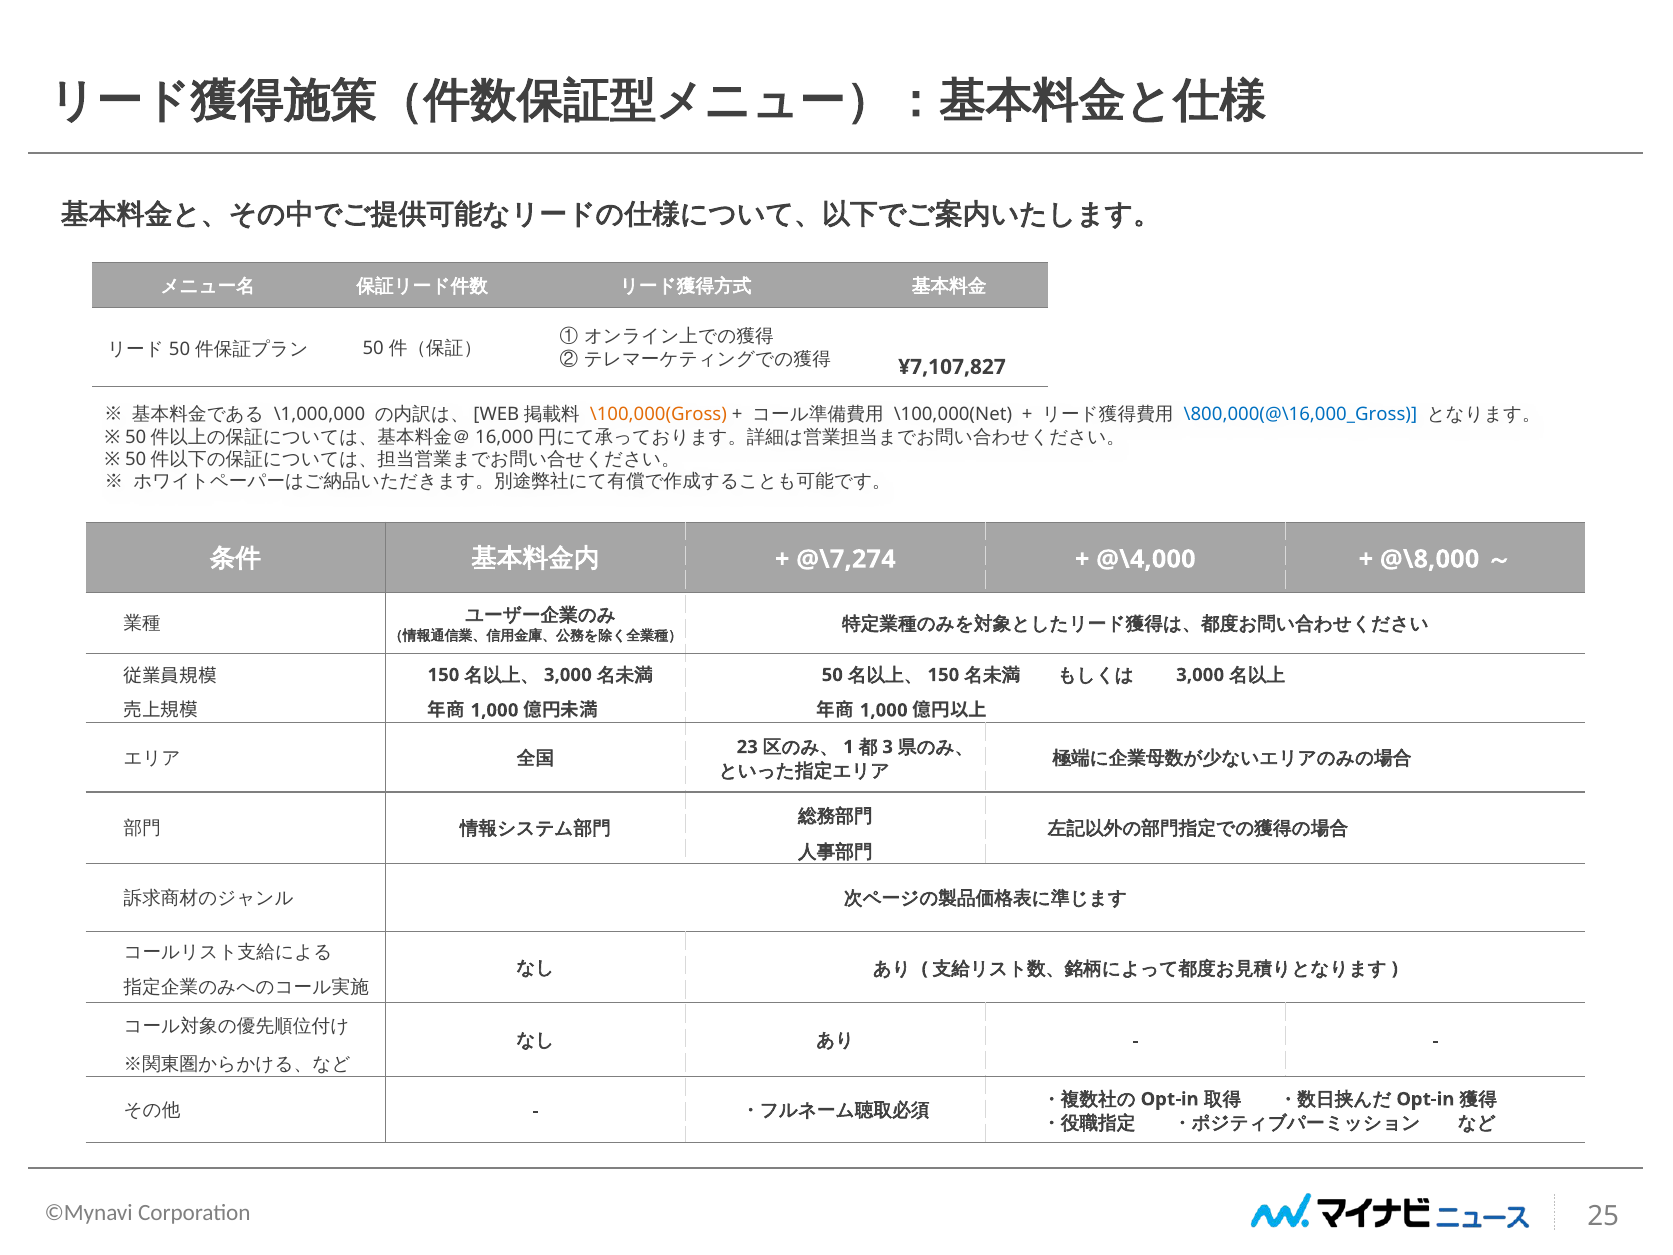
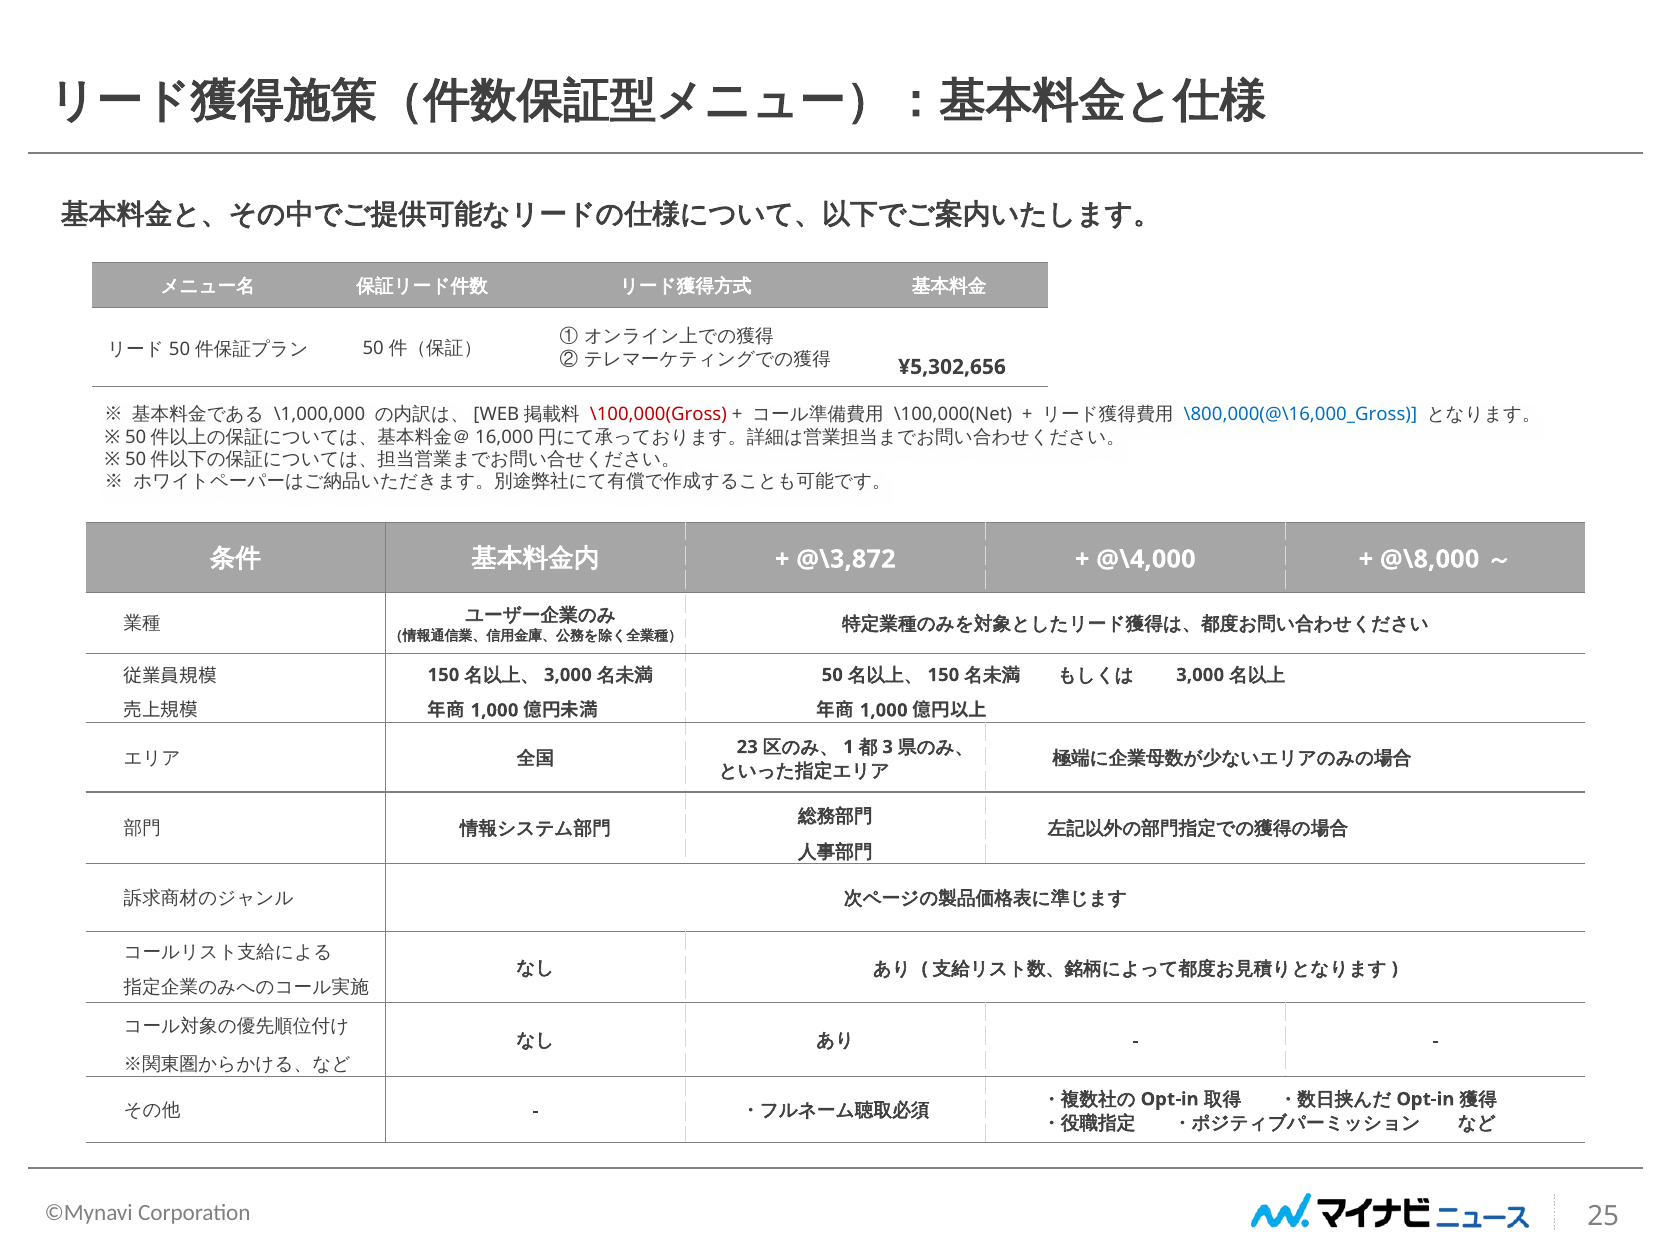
¥7,107,827: ¥7,107,827 -> ¥5,302,656
\100,000(Gross colour: orange -> red
@\7,274: @\7,274 -> @\3,872
